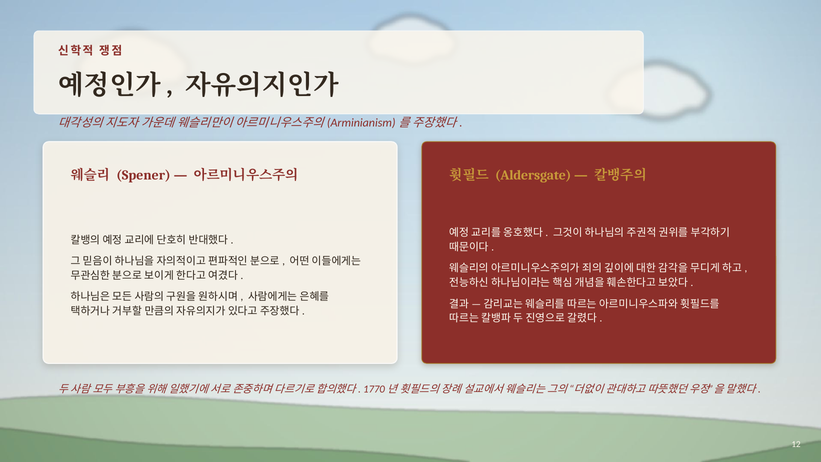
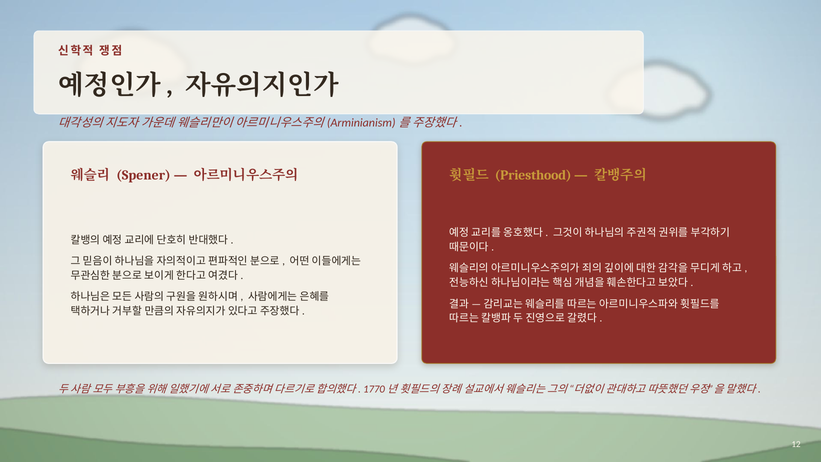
Aldersgate: Aldersgate -> Priesthood
